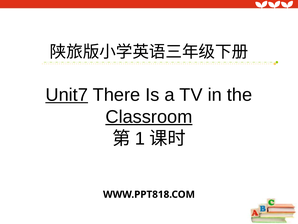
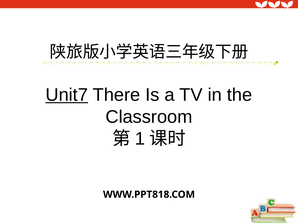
Classroom underline: present -> none
